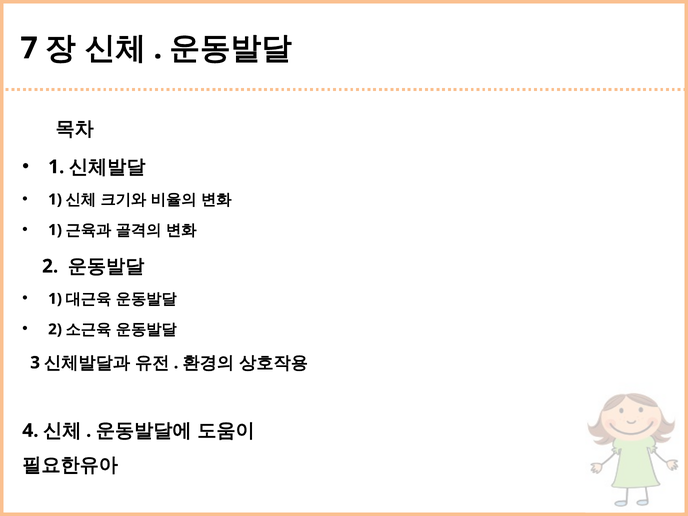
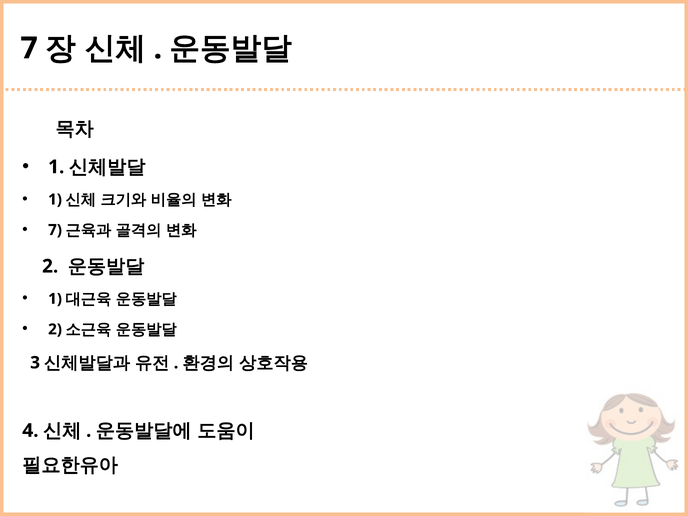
1 at (55, 230): 1 -> 7
